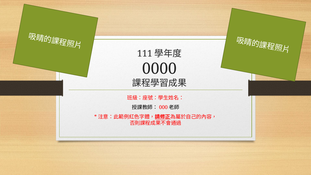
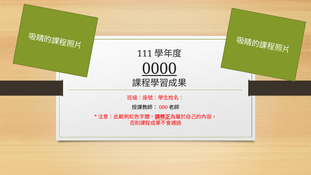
0000 underline: none -> present
